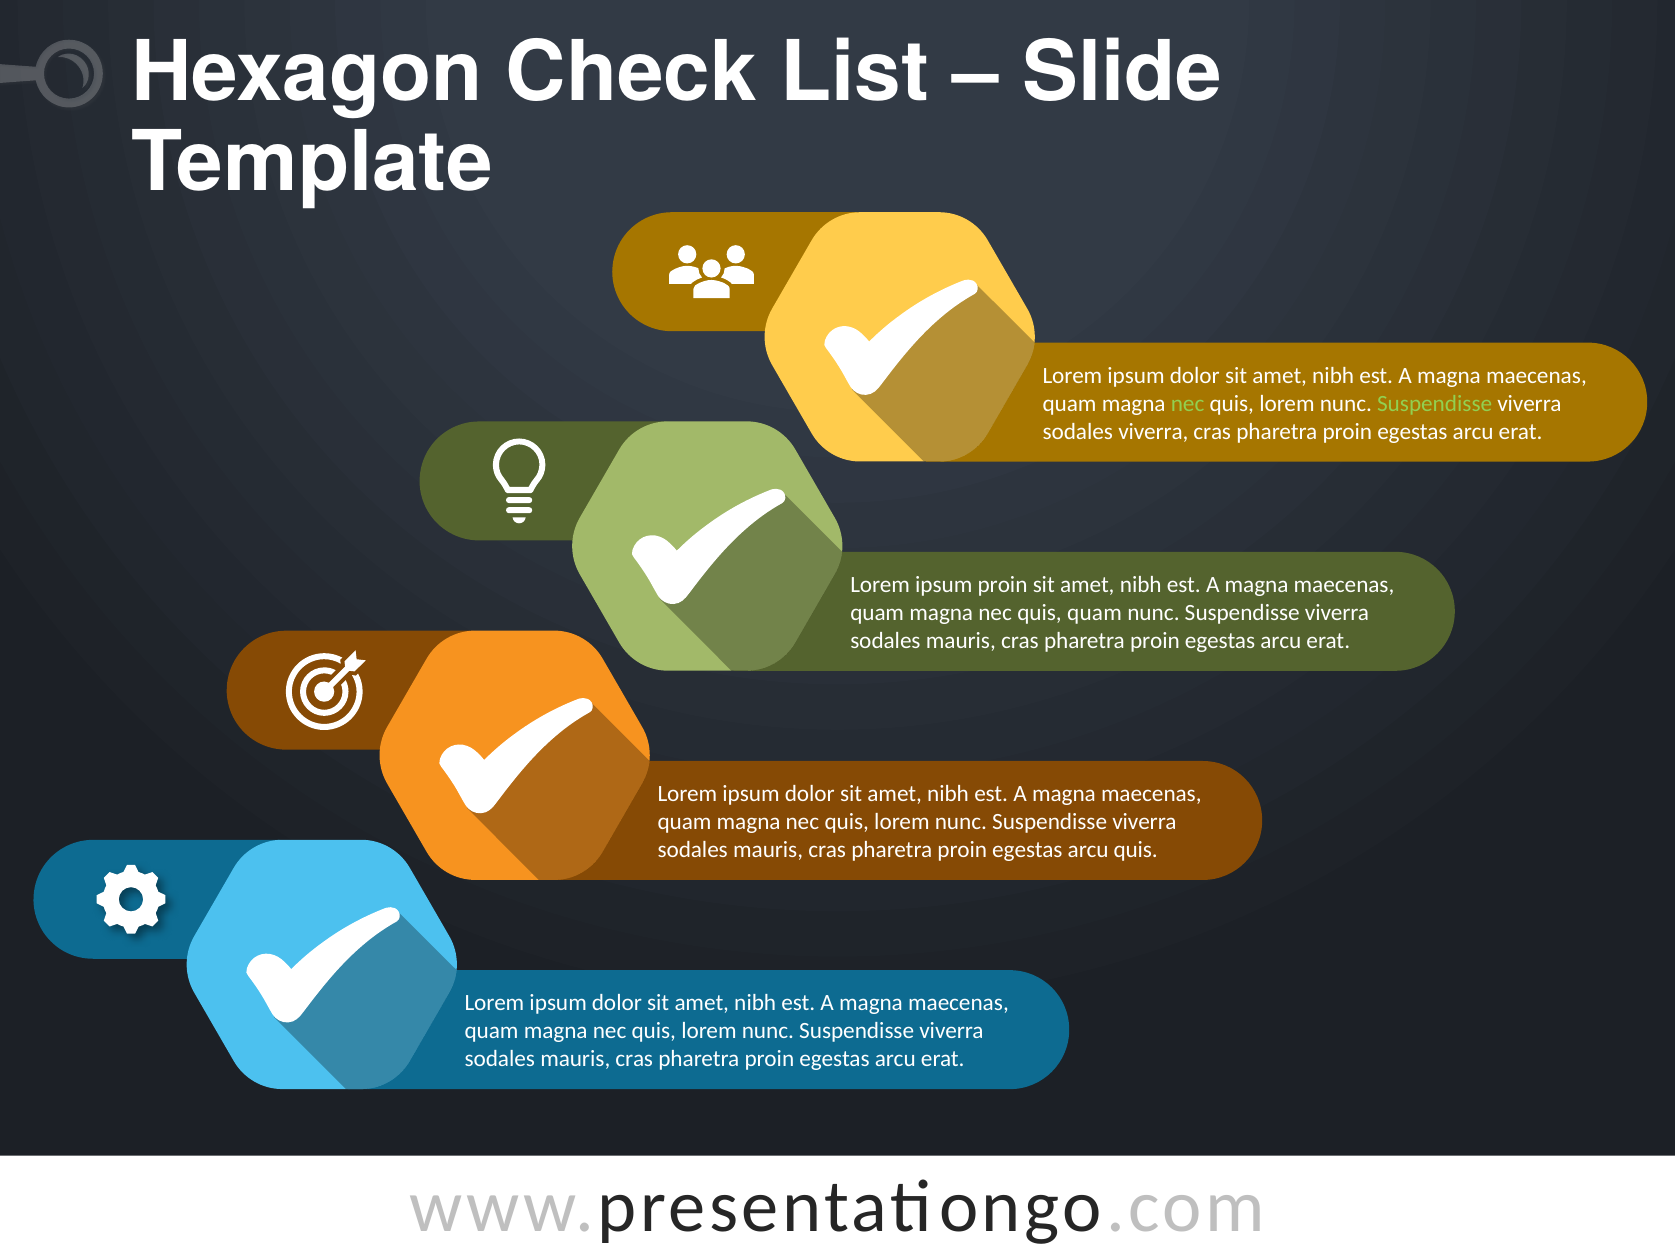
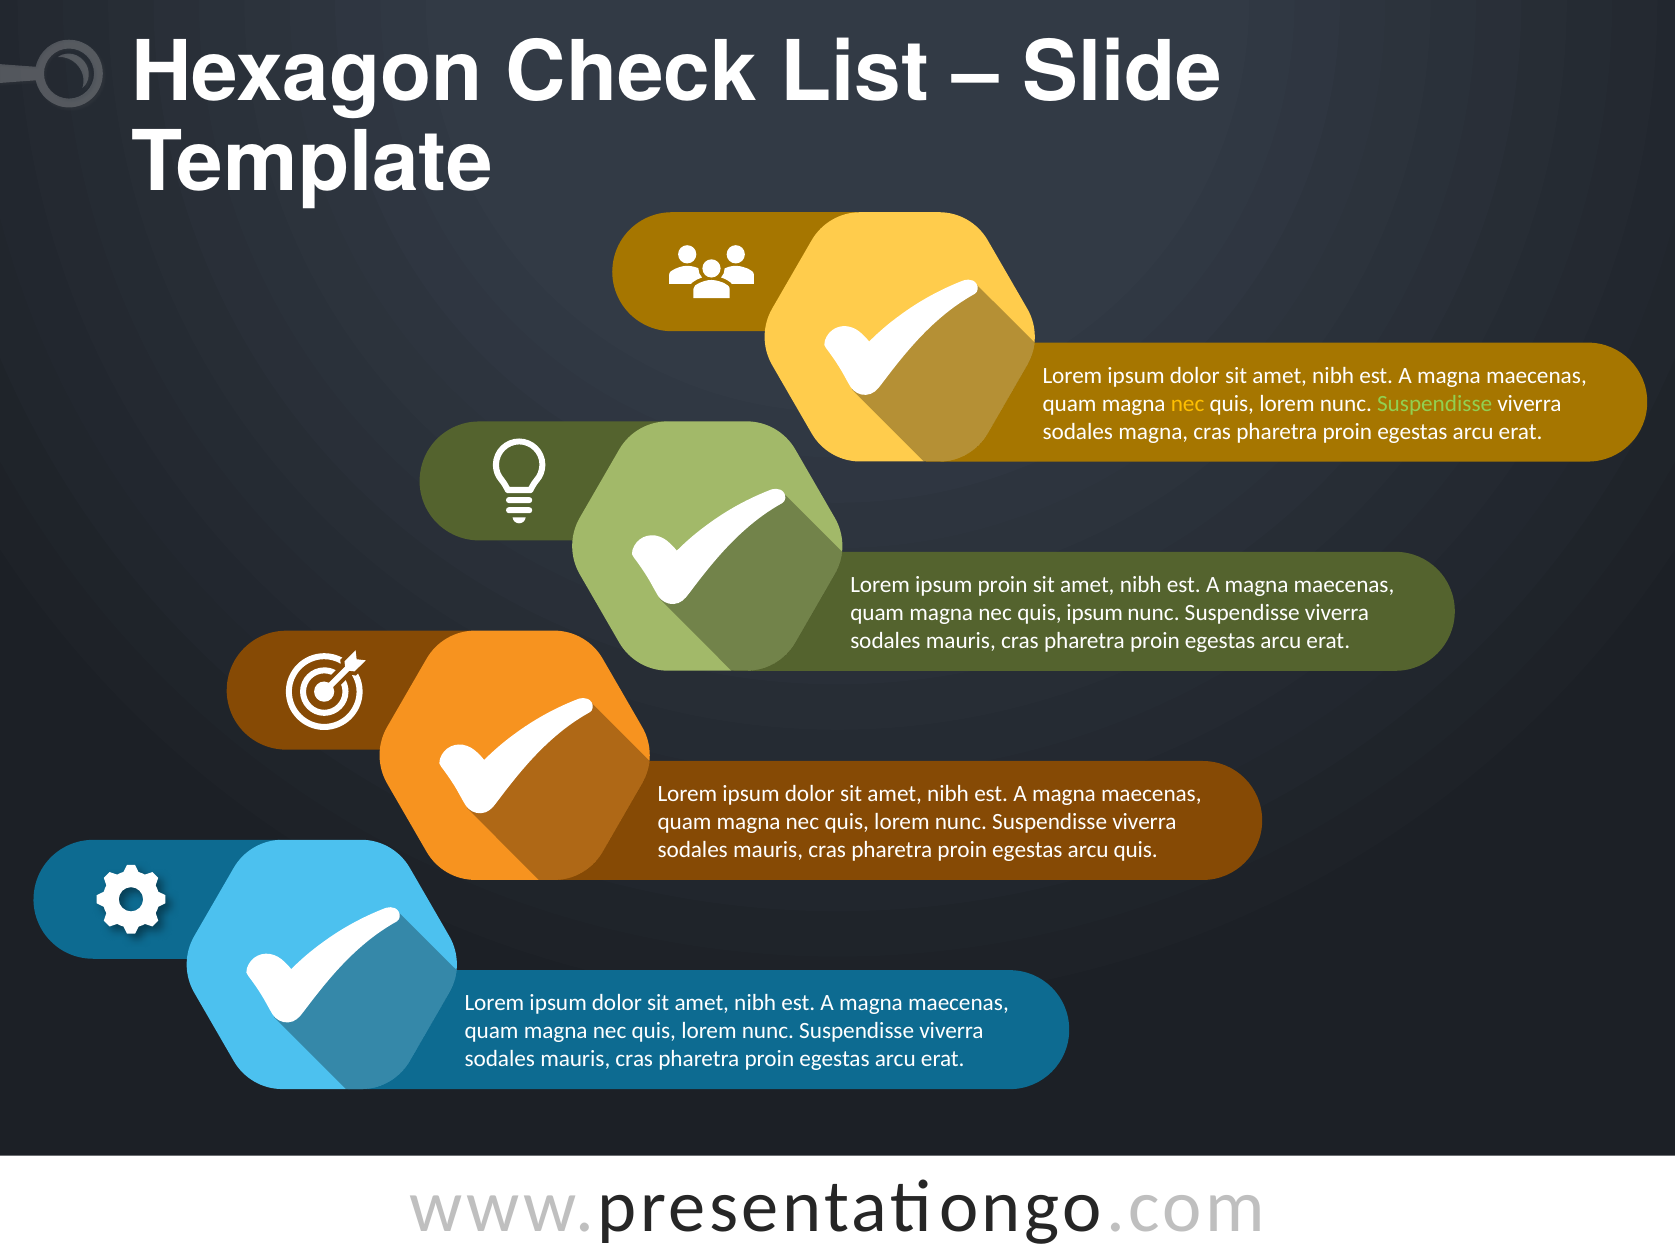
nec at (1188, 403) colour: light green -> yellow
sodales viverra: viverra -> magna
quis quam: quam -> ipsum
